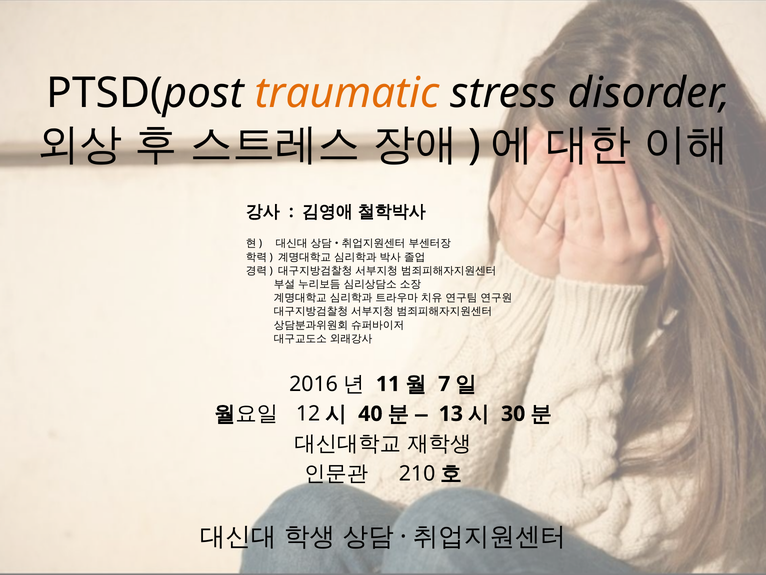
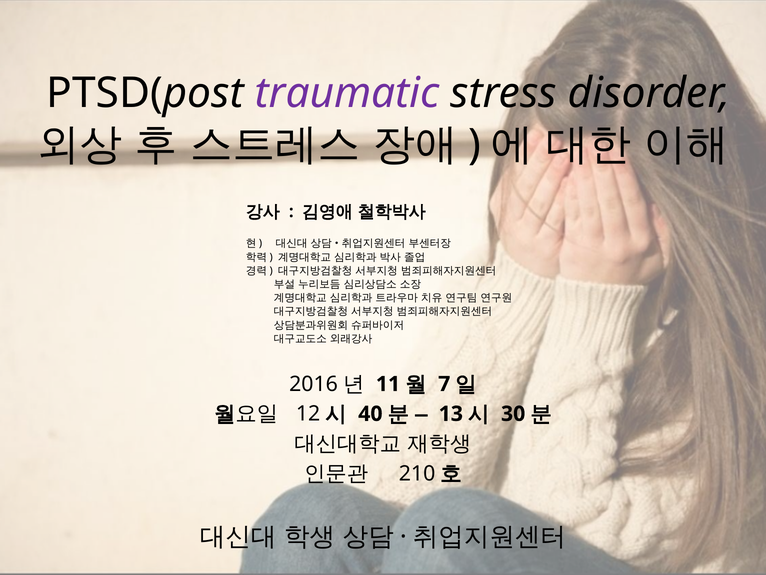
traumatic colour: orange -> purple
